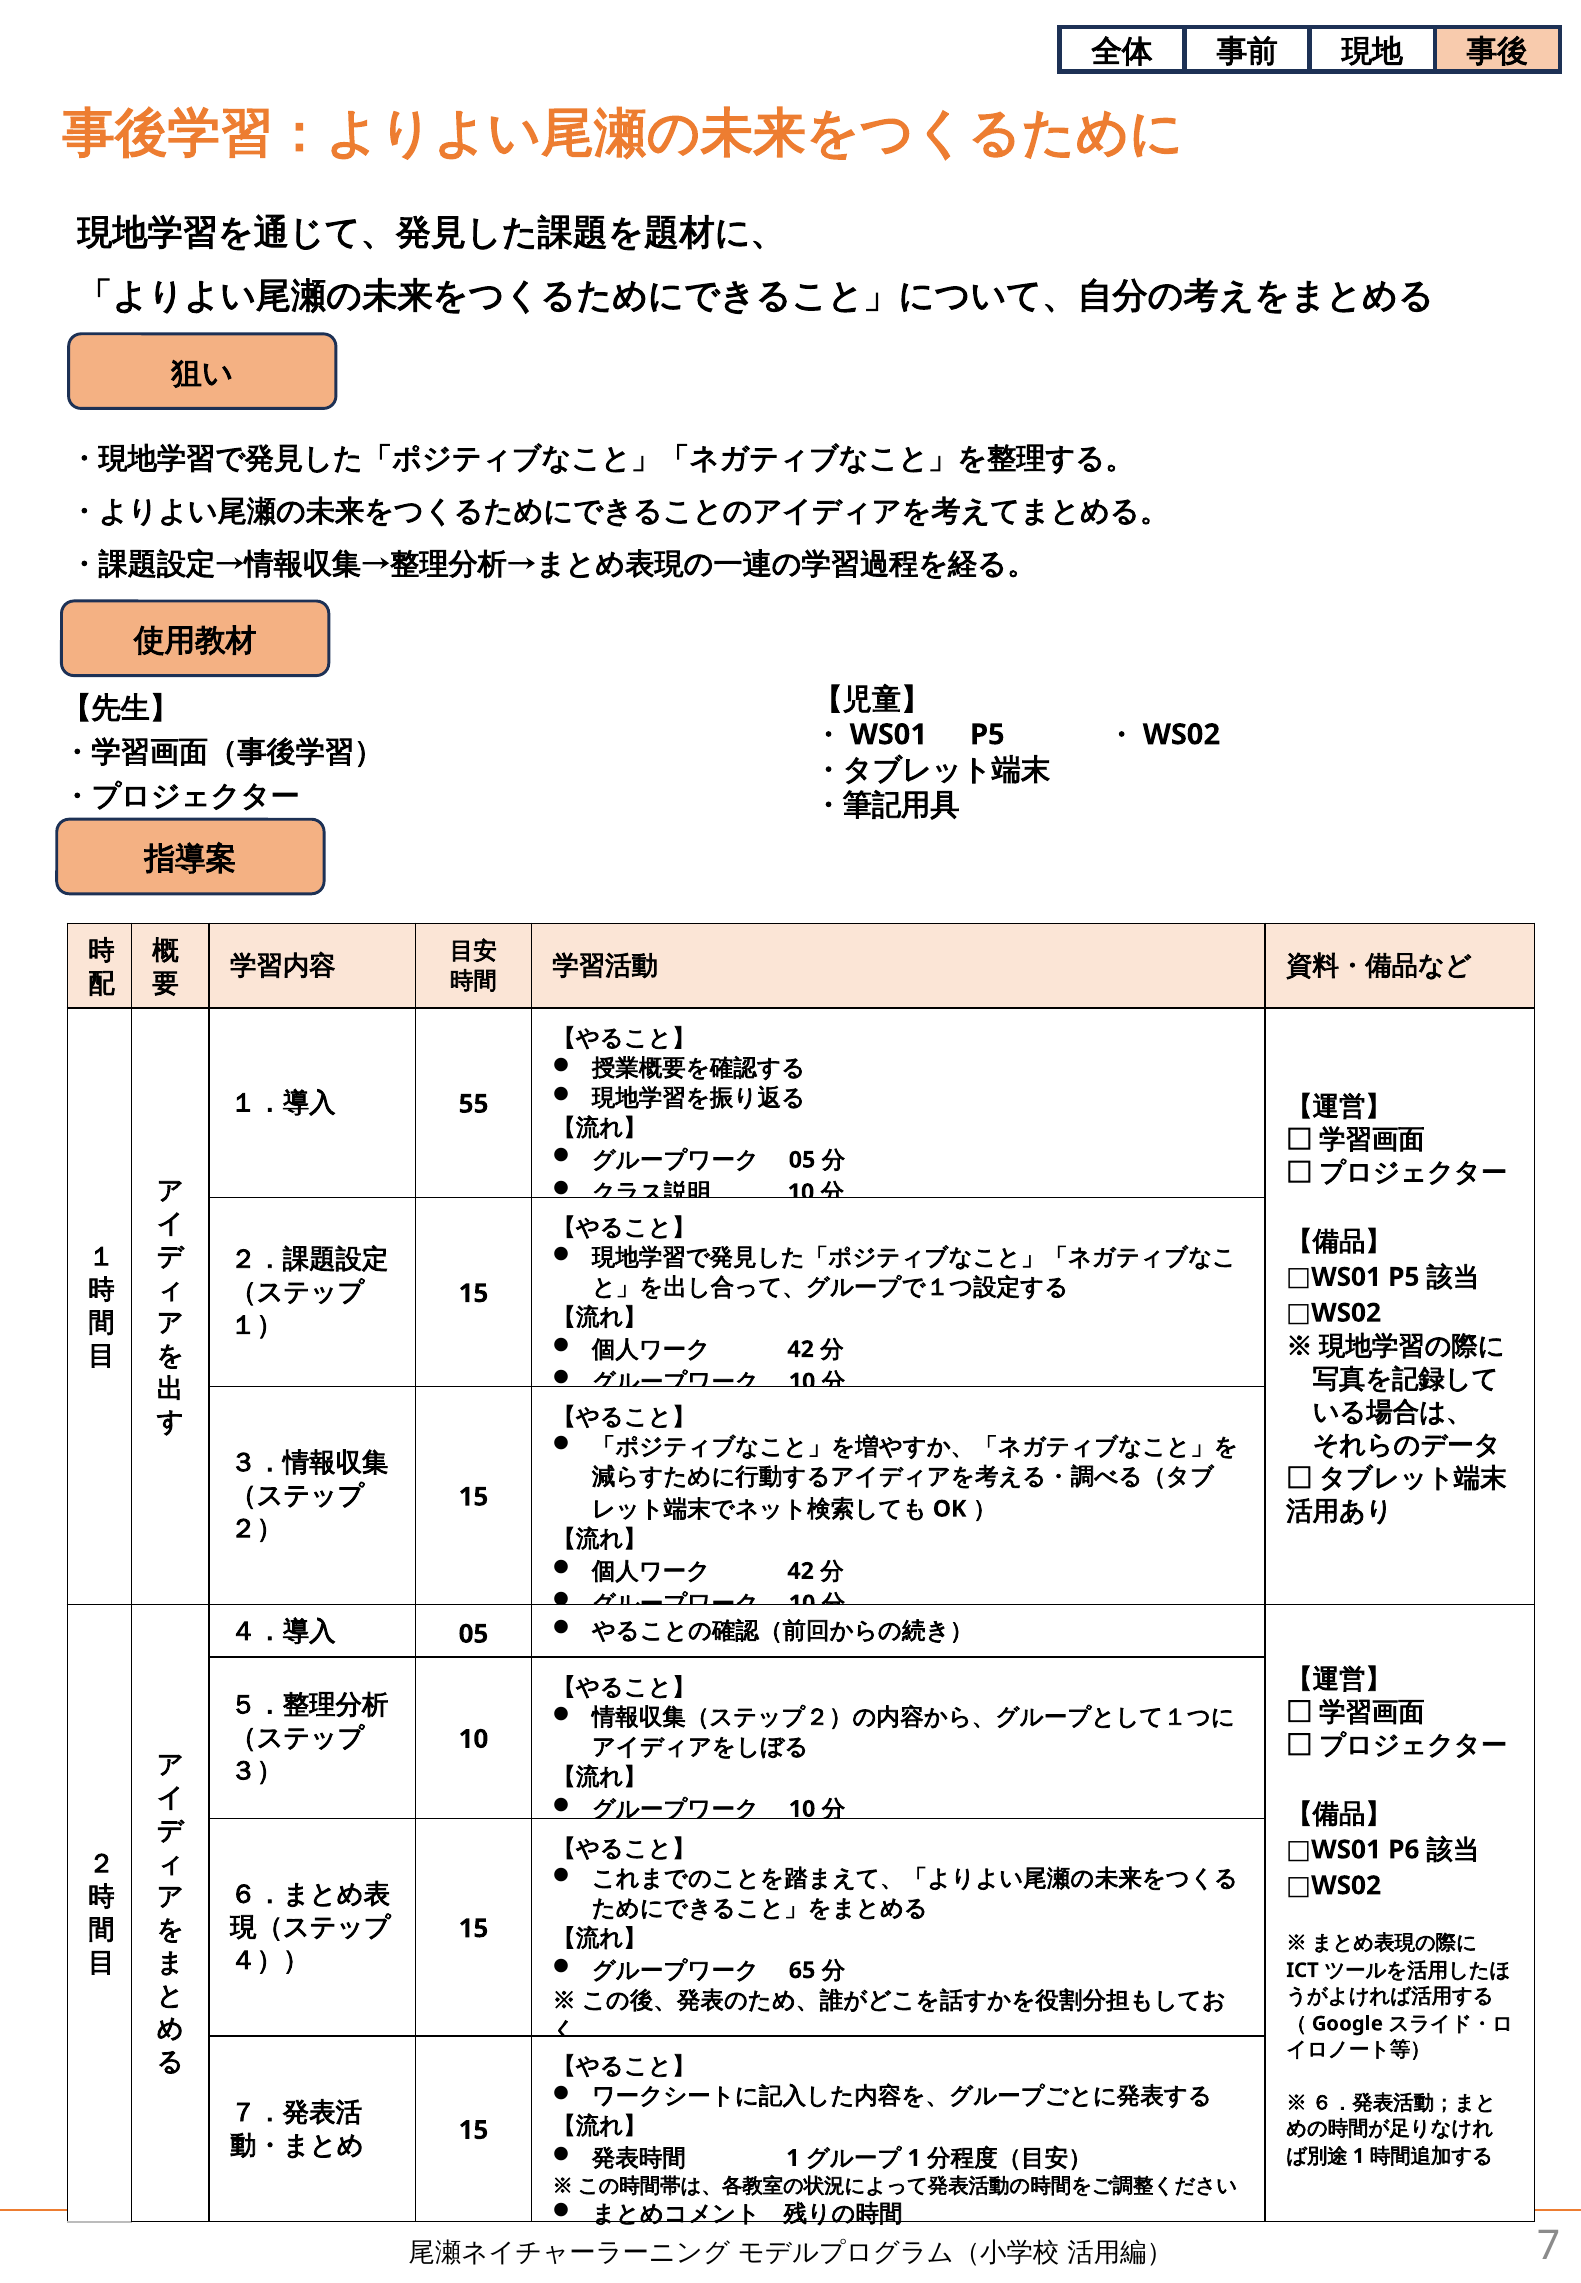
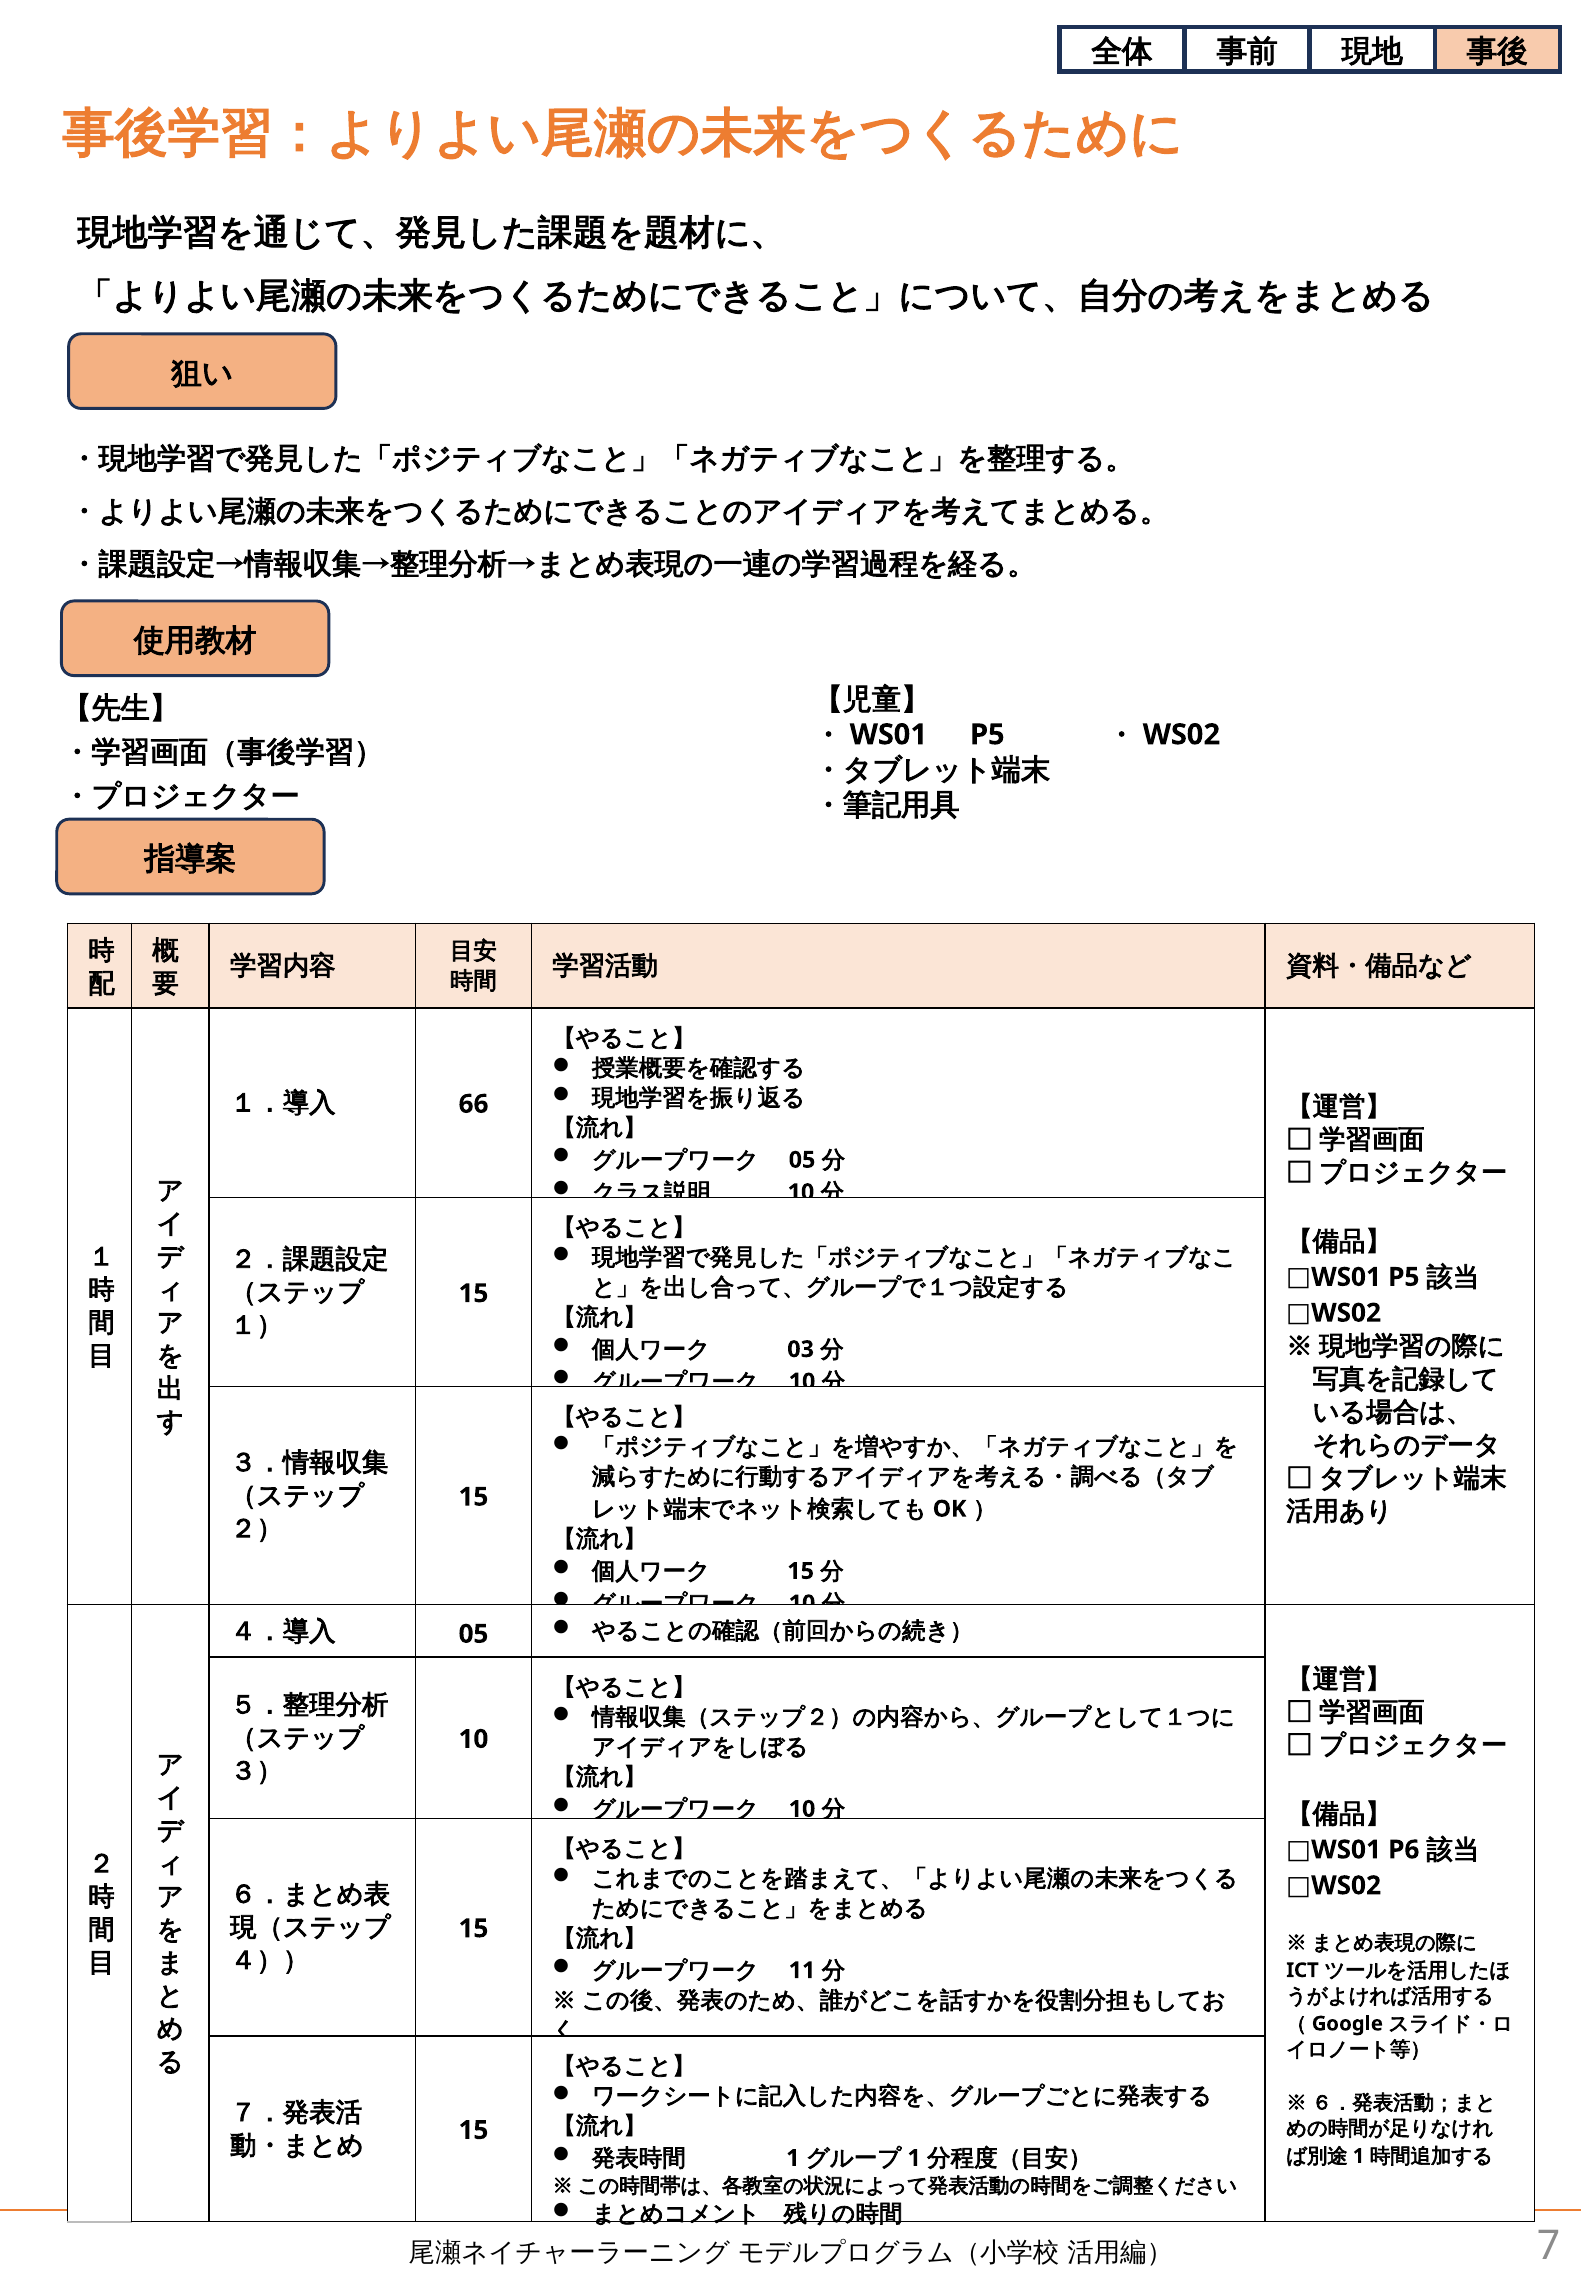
55: 55 -> 66
42 at (801, 1350): 42 -> 03
42 at (801, 1572): 42 -> 15
65: 65 -> 11
